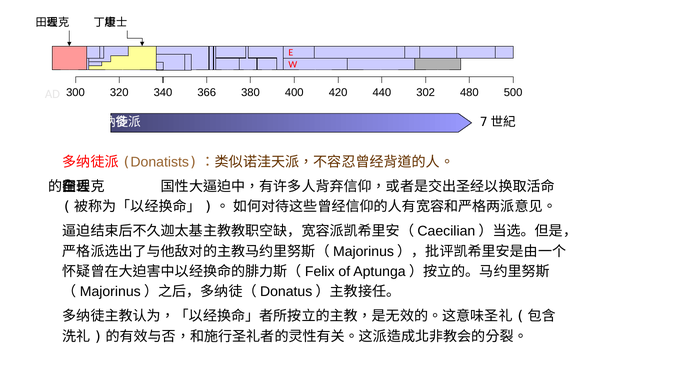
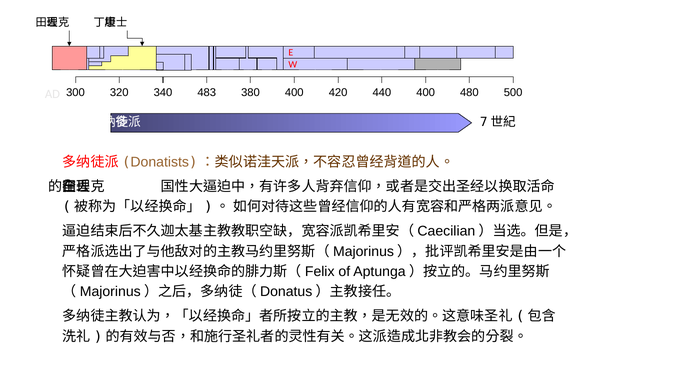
366: 366 -> 483
440 302: 302 -> 400
